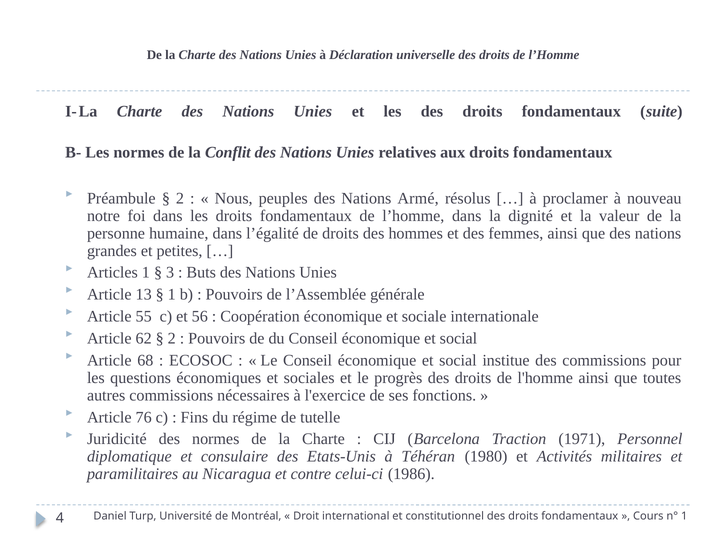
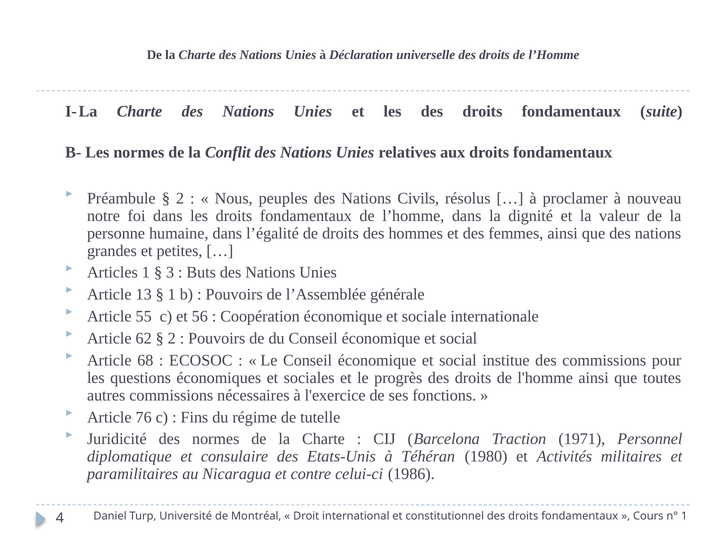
Armé: Armé -> Civils
